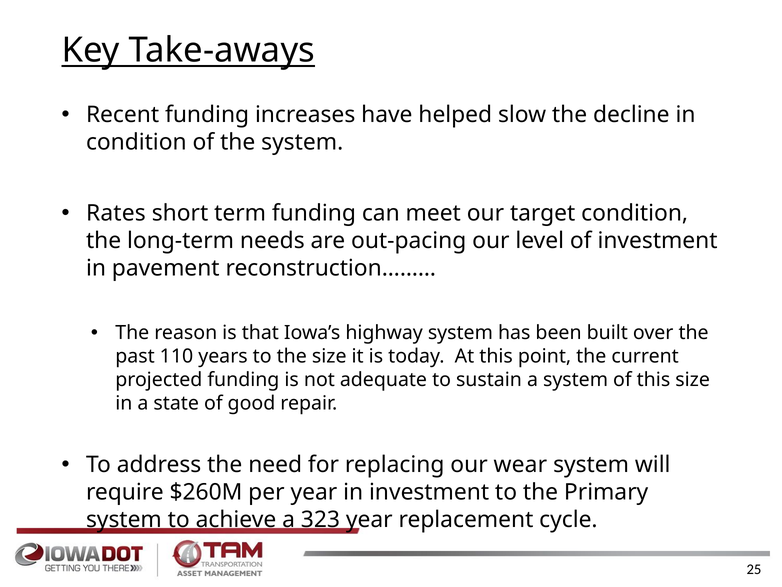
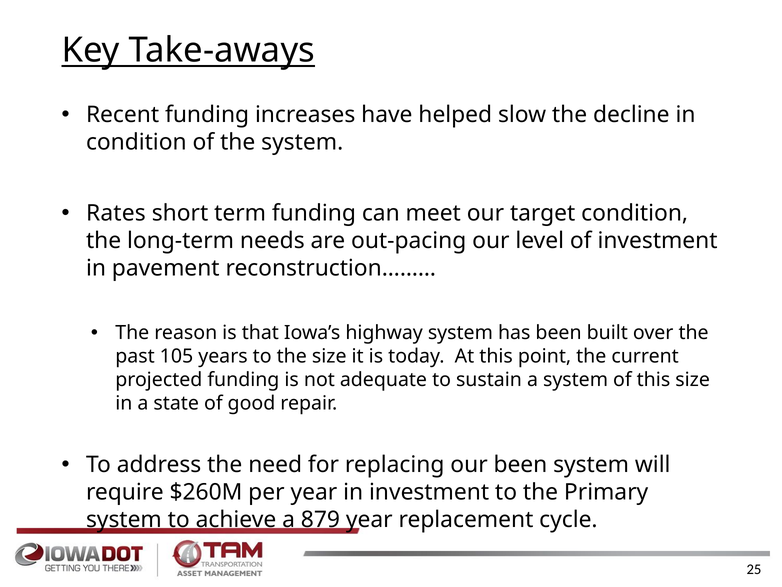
110: 110 -> 105
our wear: wear -> been
323: 323 -> 879
